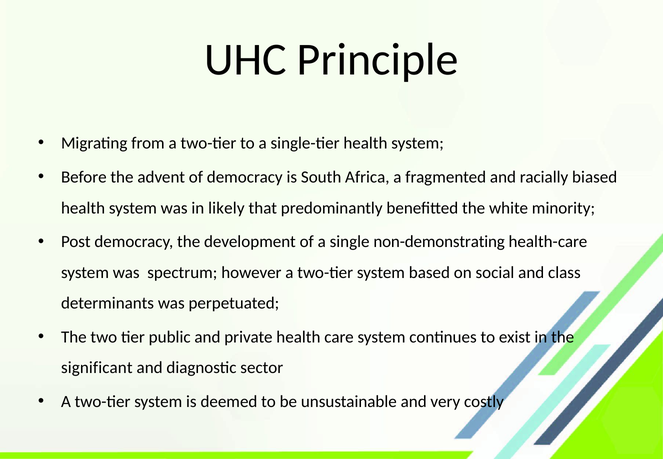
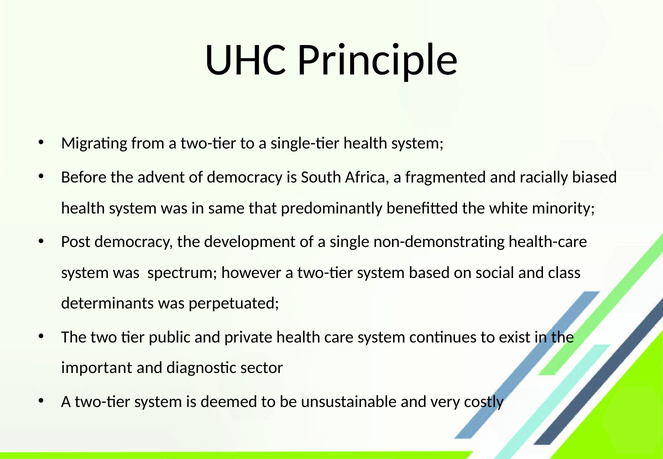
likely: likely -> same
significant: significant -> important
